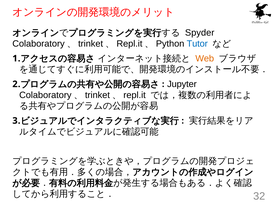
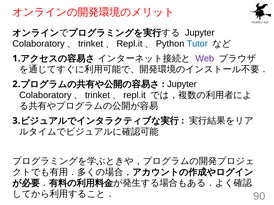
Spyder at (200, 33): Spyder -> Jupyter
Web colour: orange -> purple
32: 32 -> 90
